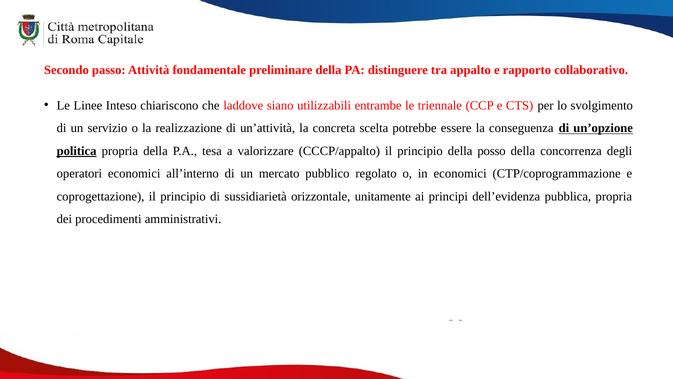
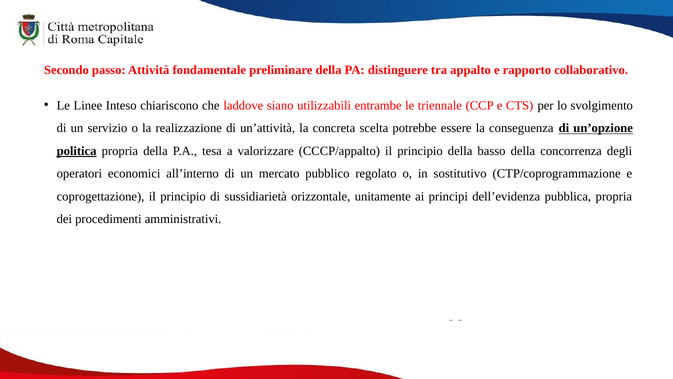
posso: posso -> basso
in economici: economici -> sostitutivo
